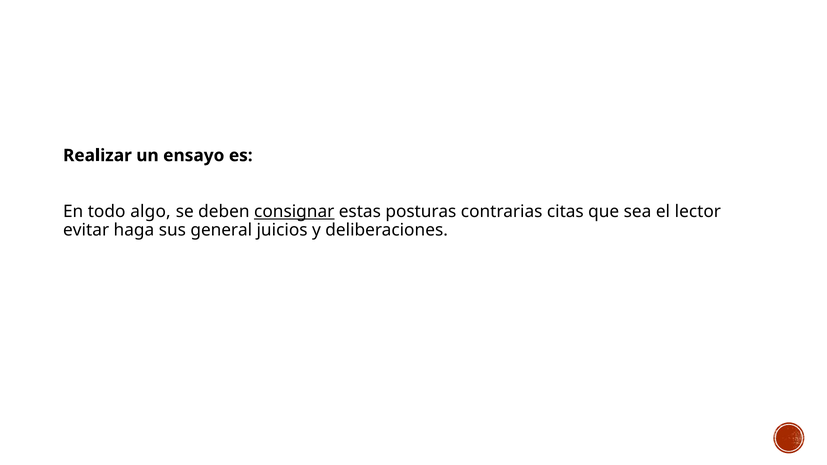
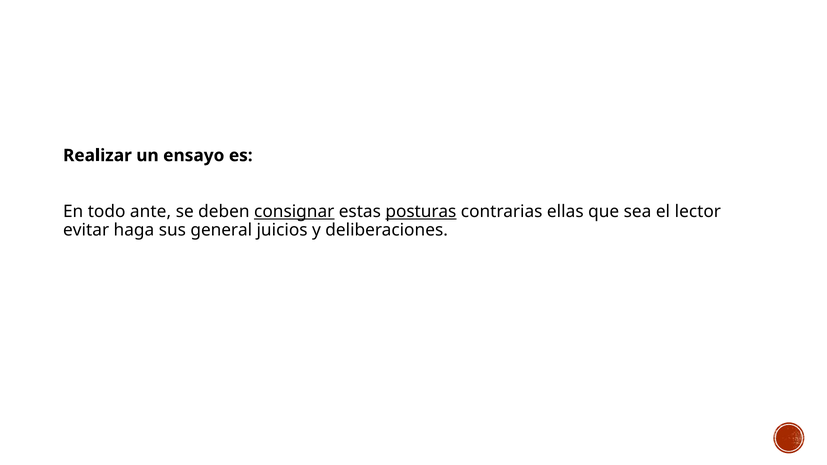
algo: algo -> ante
posturas underline: none -> present
citas: citas -> ellas
